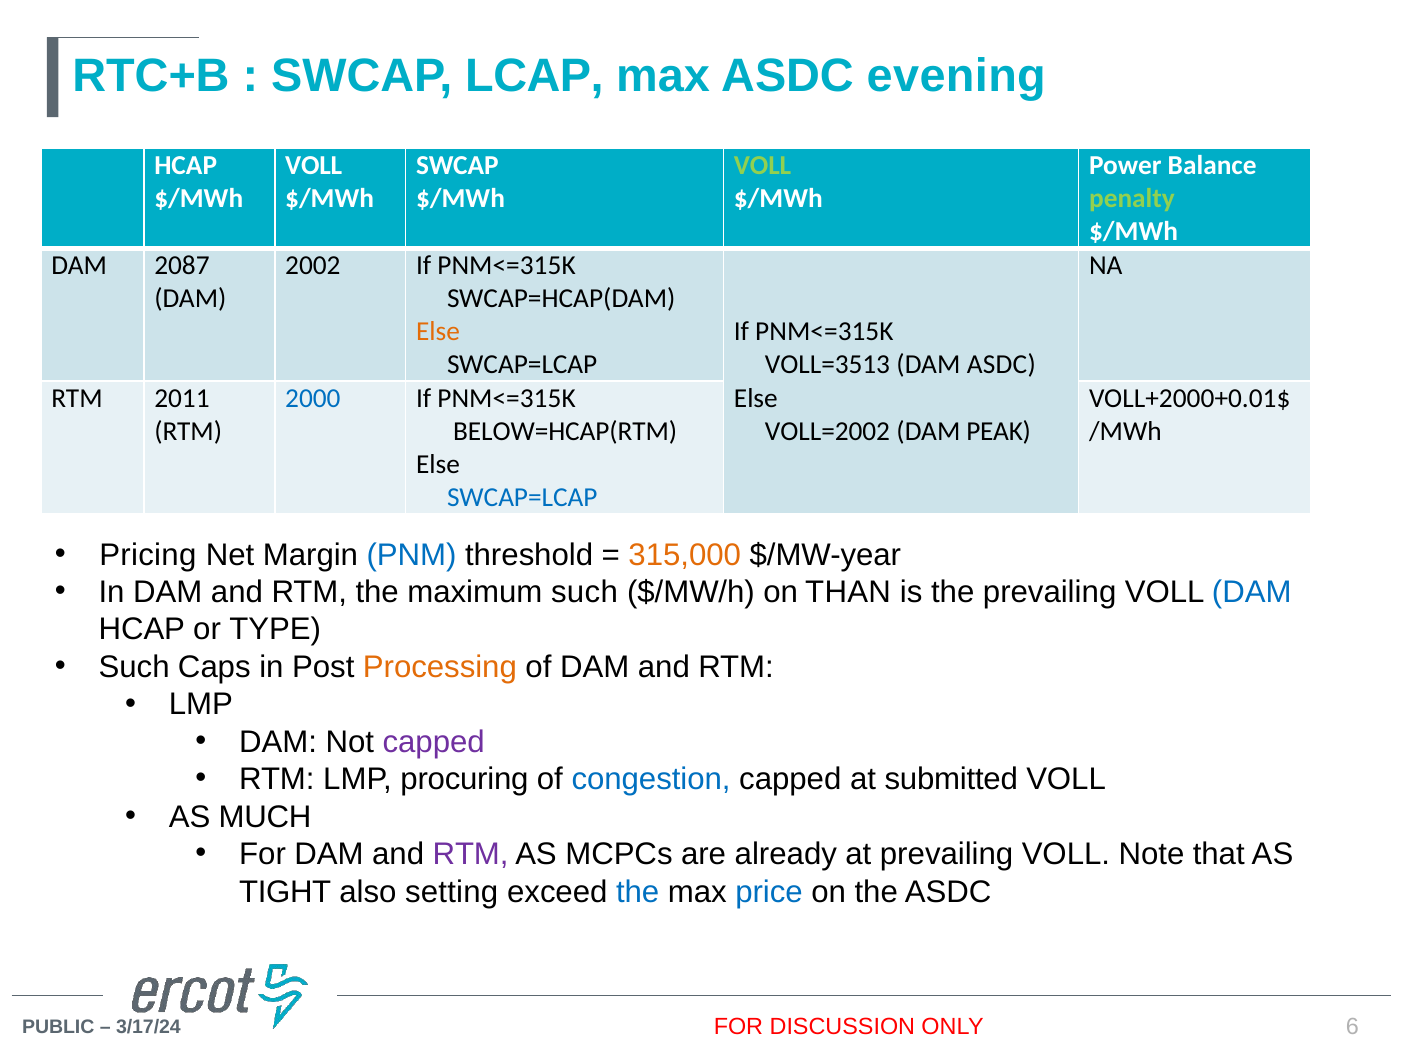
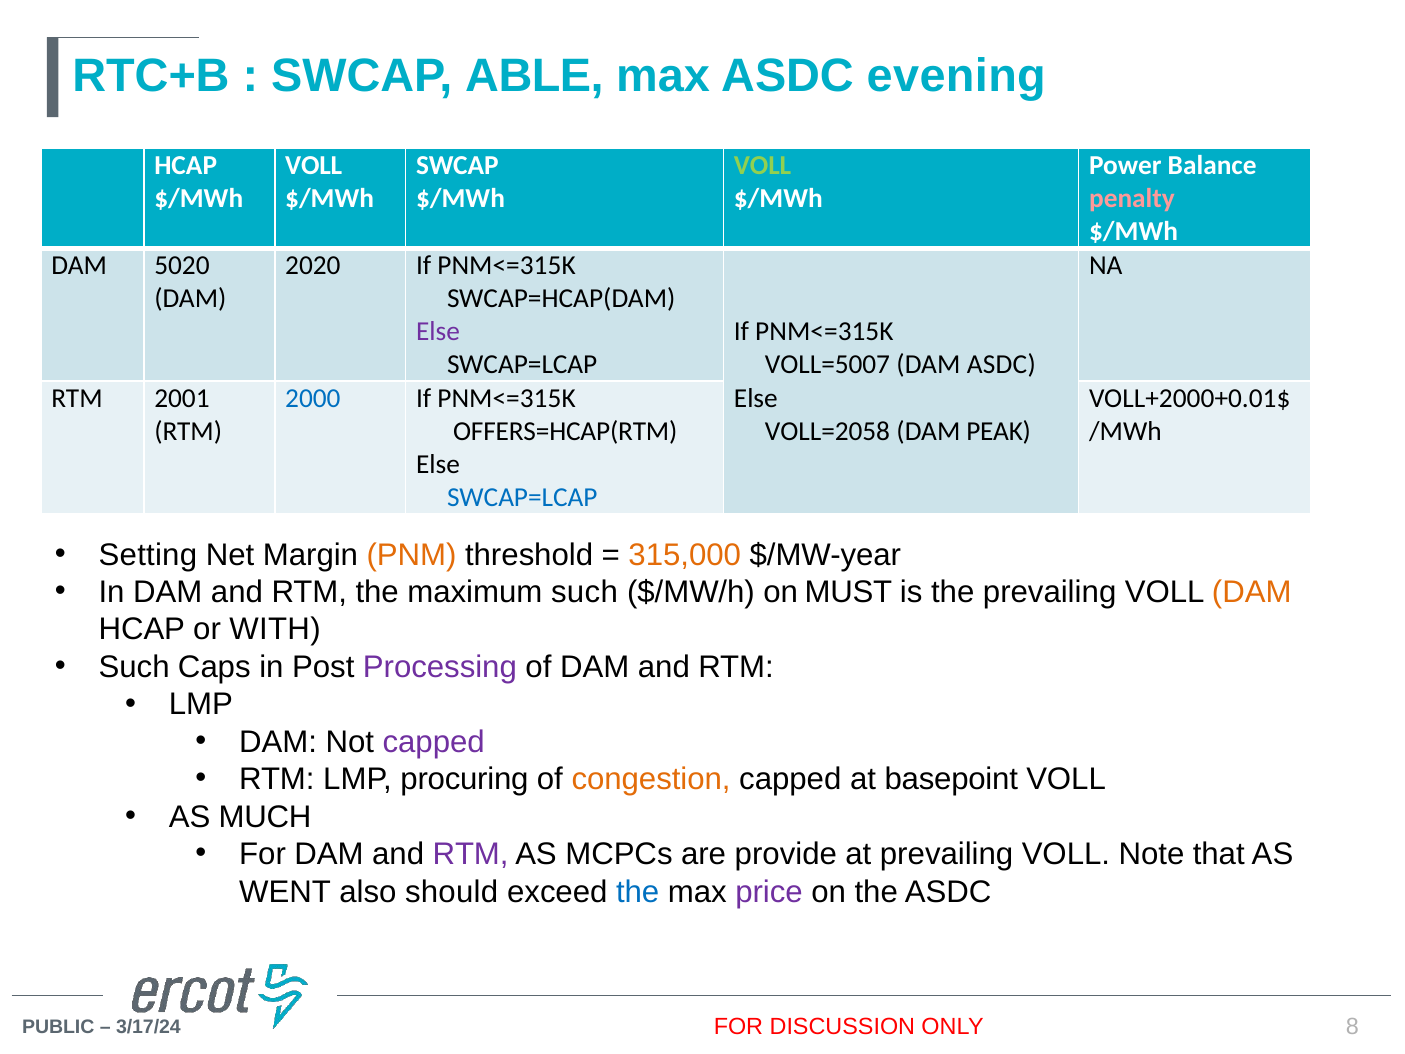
LCAP: LCAP -> ABLE
penalty colour: light green -> pink
2087: 2087 -> 5020
2002: 2002 -> 2020
Else at (438, 332) colour: orange -> purple
VOLL=3513: VOLL=3513 -> VOLL=5007
2011: 2011 -> 2001
BELOW=HCAP(RTM: BELOW=HCAP(RTM -> OFFERS=HCAP(RTM
VOLL=2002: VOLL=2002 -> VOLL=2058
Pricing: Pricing -> Setting
PNM colour: blue -> orange
THAN: THAN -> MUST
DAM at (1252, 592) colour: blue -> orange
TYPE: TYPE -> WITH
Processing colour: orange -> purple
congestion colour: blue -> orange
submitted: submitted -> basepoint
already: already -> provide
TIGHT: TIGHT -> WENT
setting: setting -> should
price colour: blue -> purple
6: 6 -> 8
